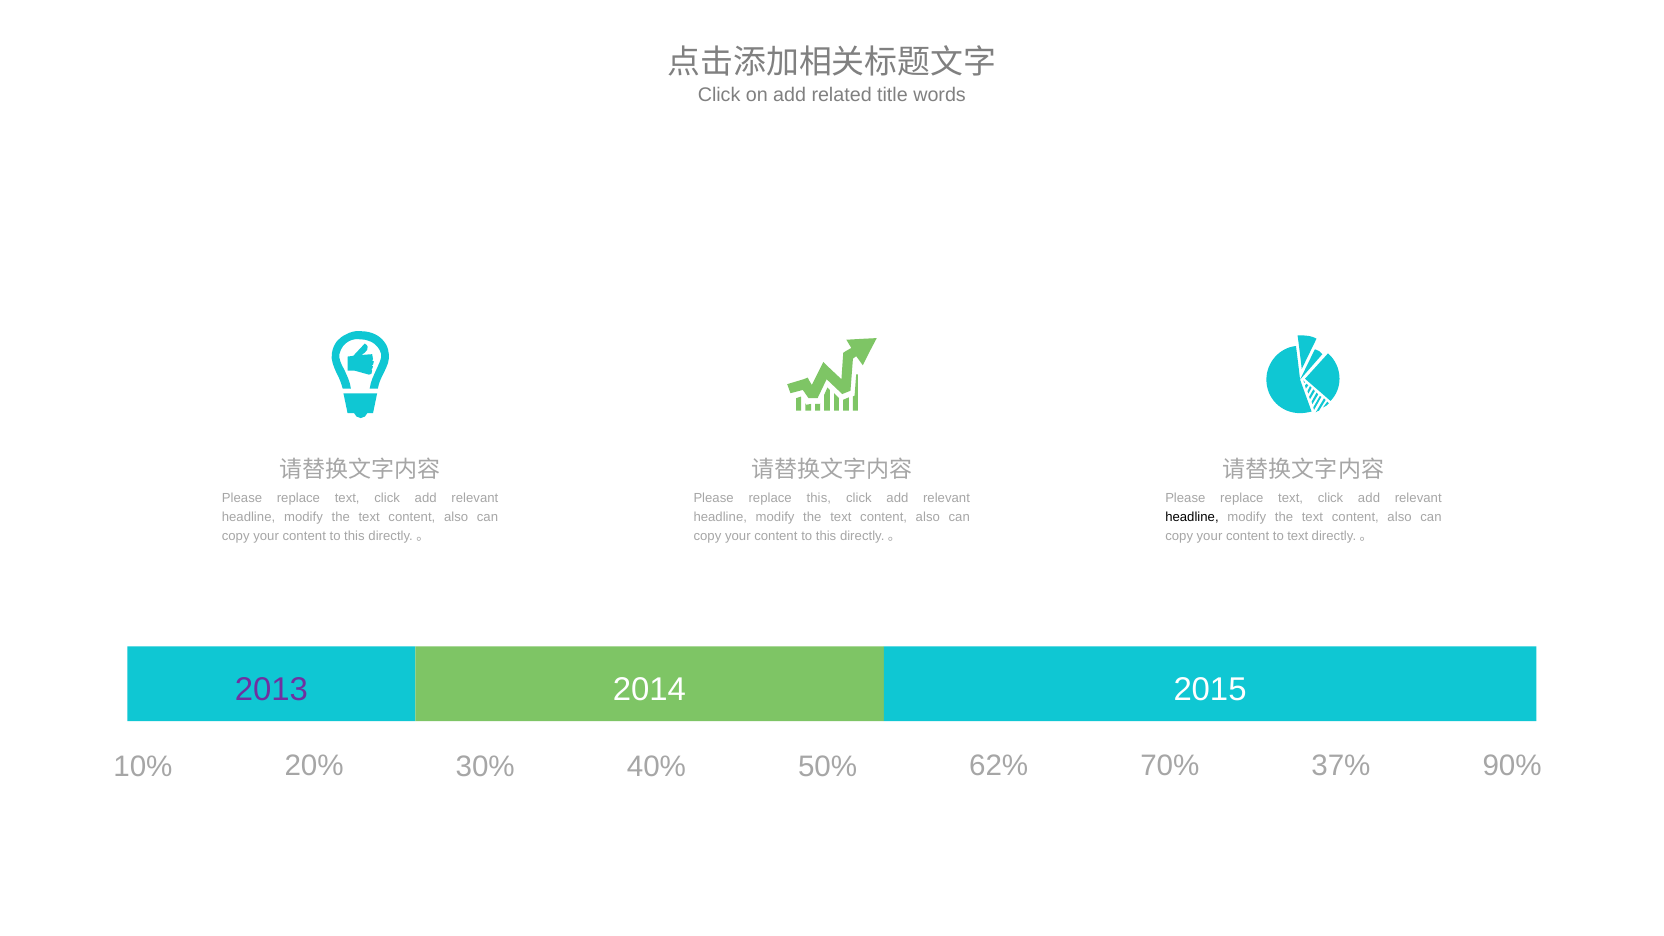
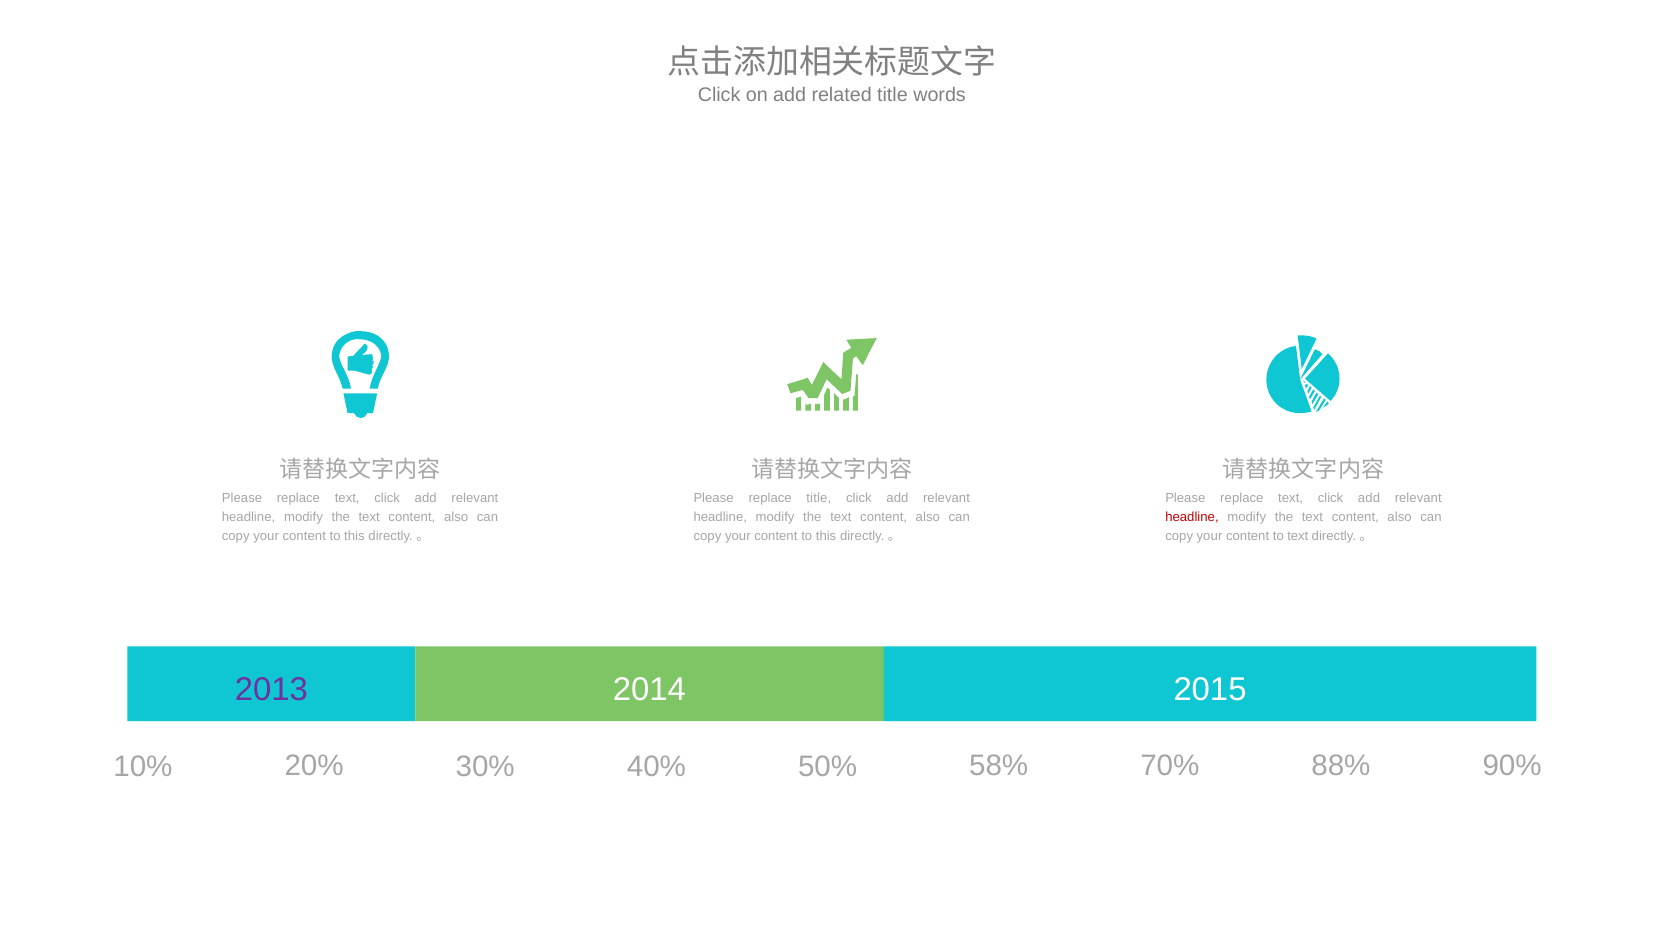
replace this: this -> title
headline at (1192, 517) colour: black -> red
62%: 62% -> 58%
37%: 37% -> 88%
